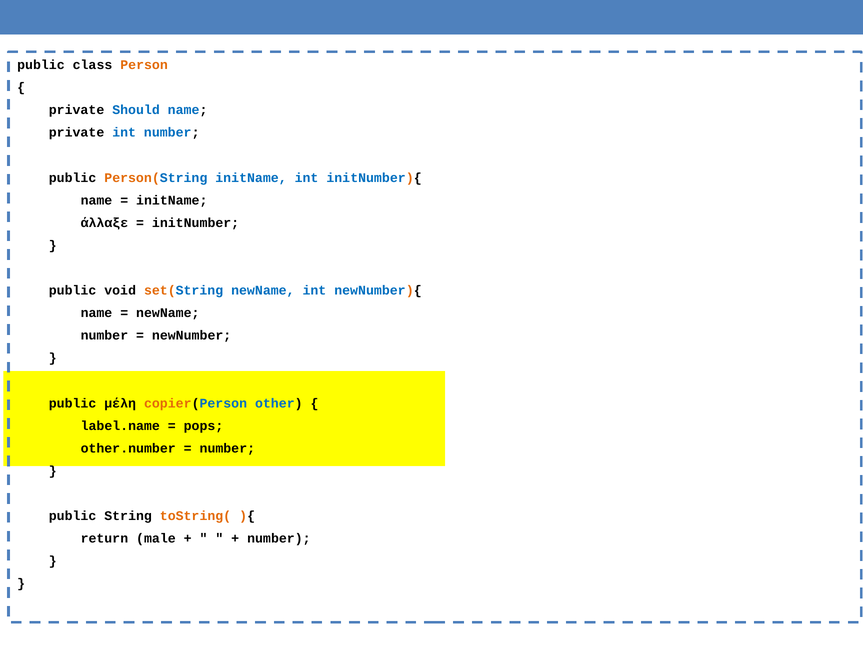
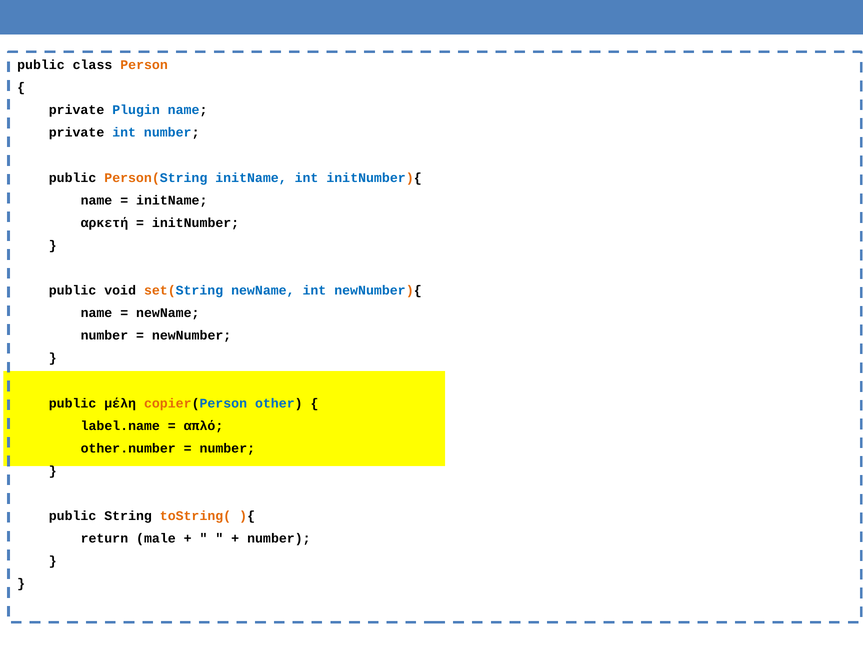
Should: Should -> Plugin
άλλαξε: άλλαξε -> αρκετή
pops: pops -> απλό
